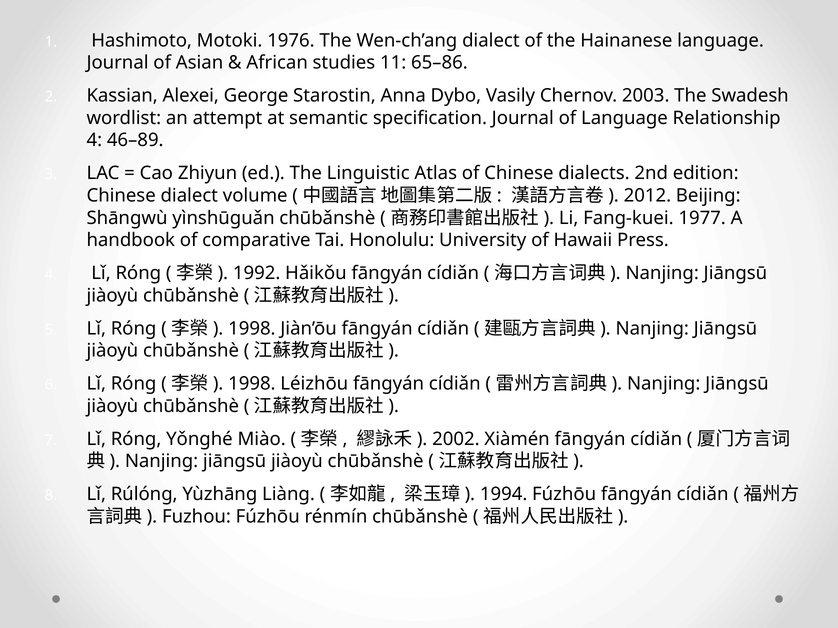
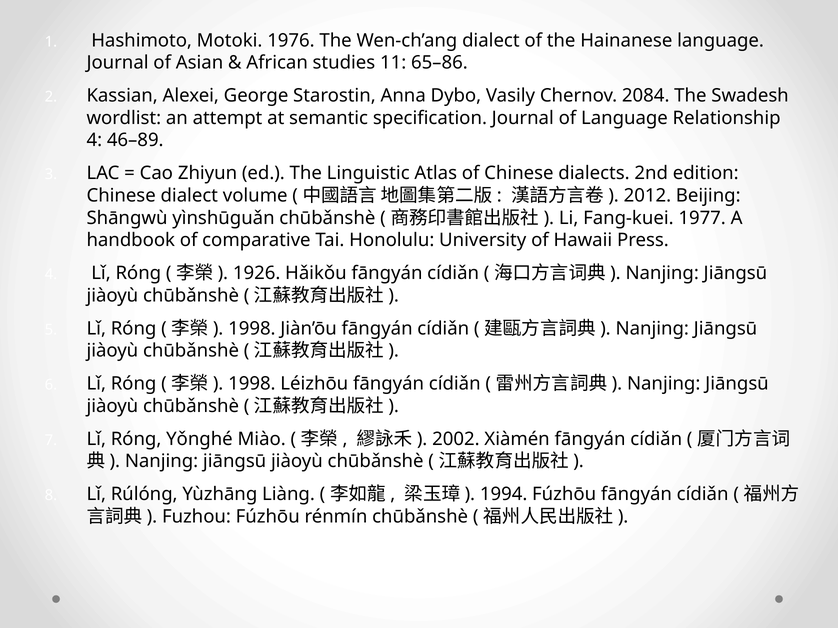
2003: 2003 -> 2084
1992: 1992 -> 1926
